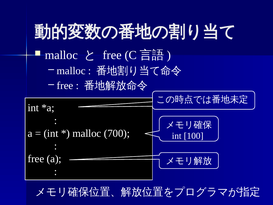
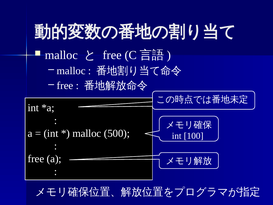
700: 700 -> 500
